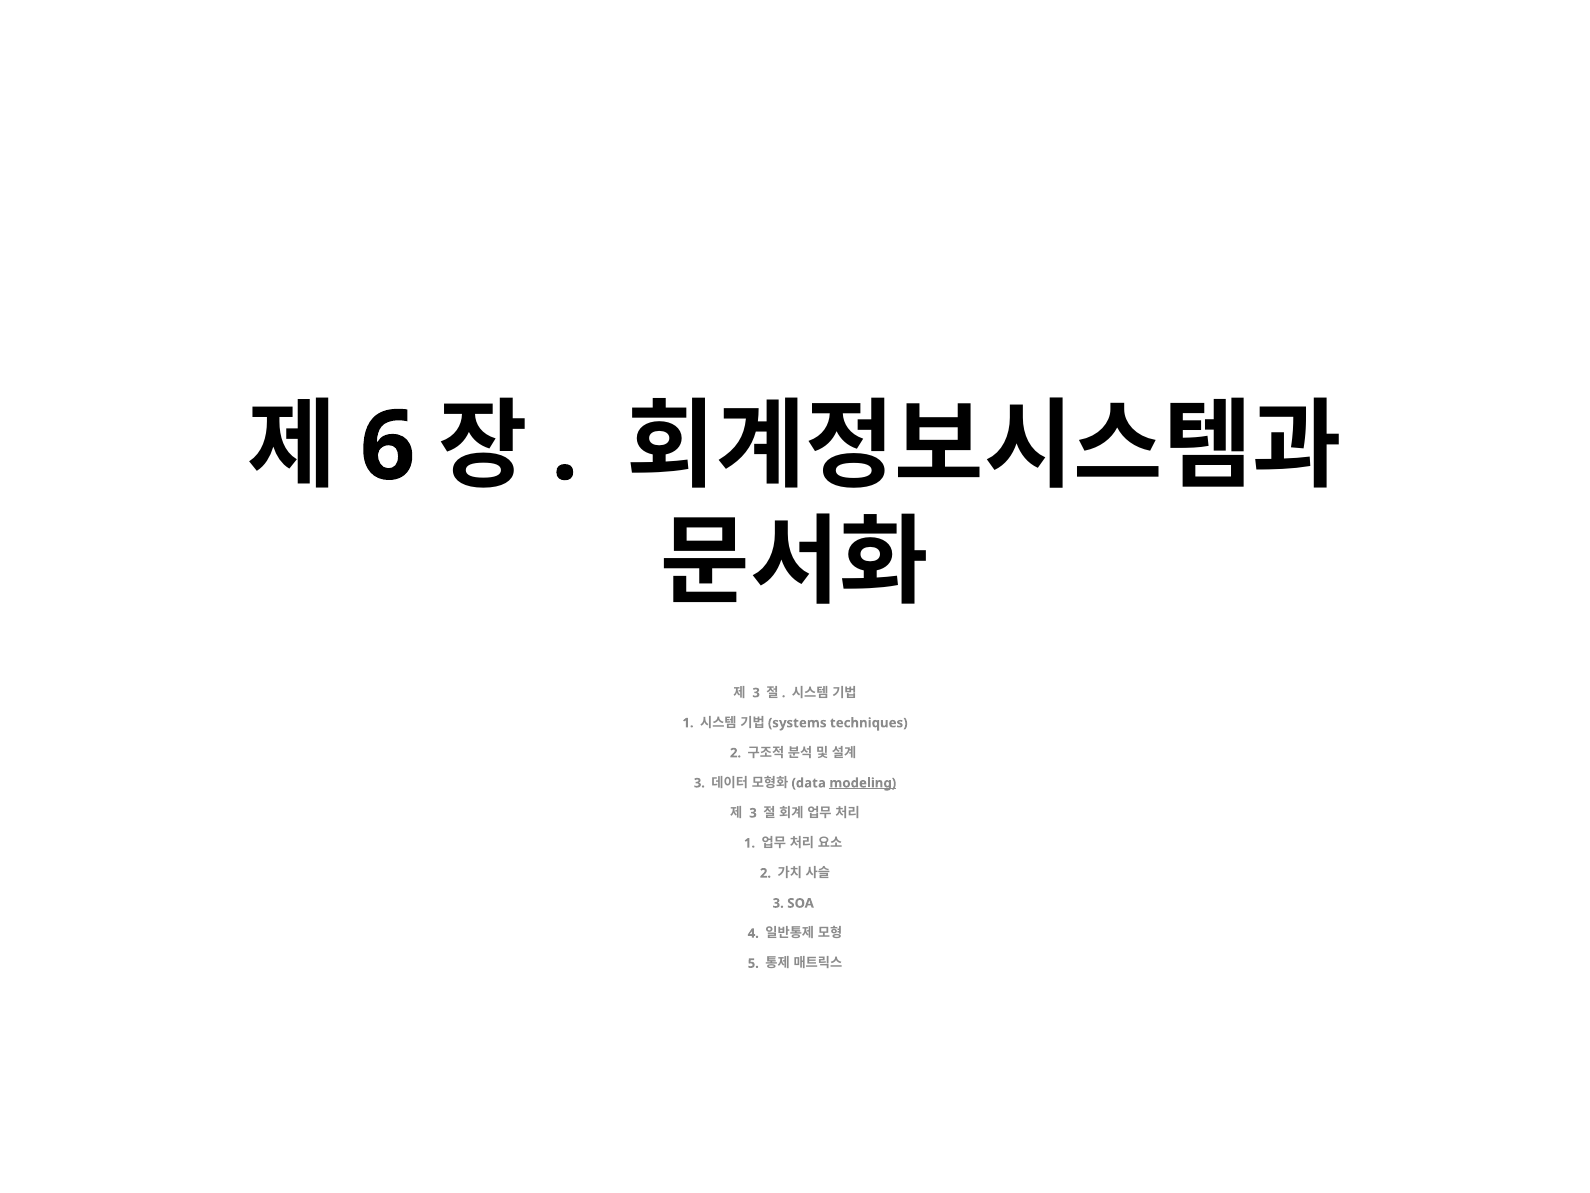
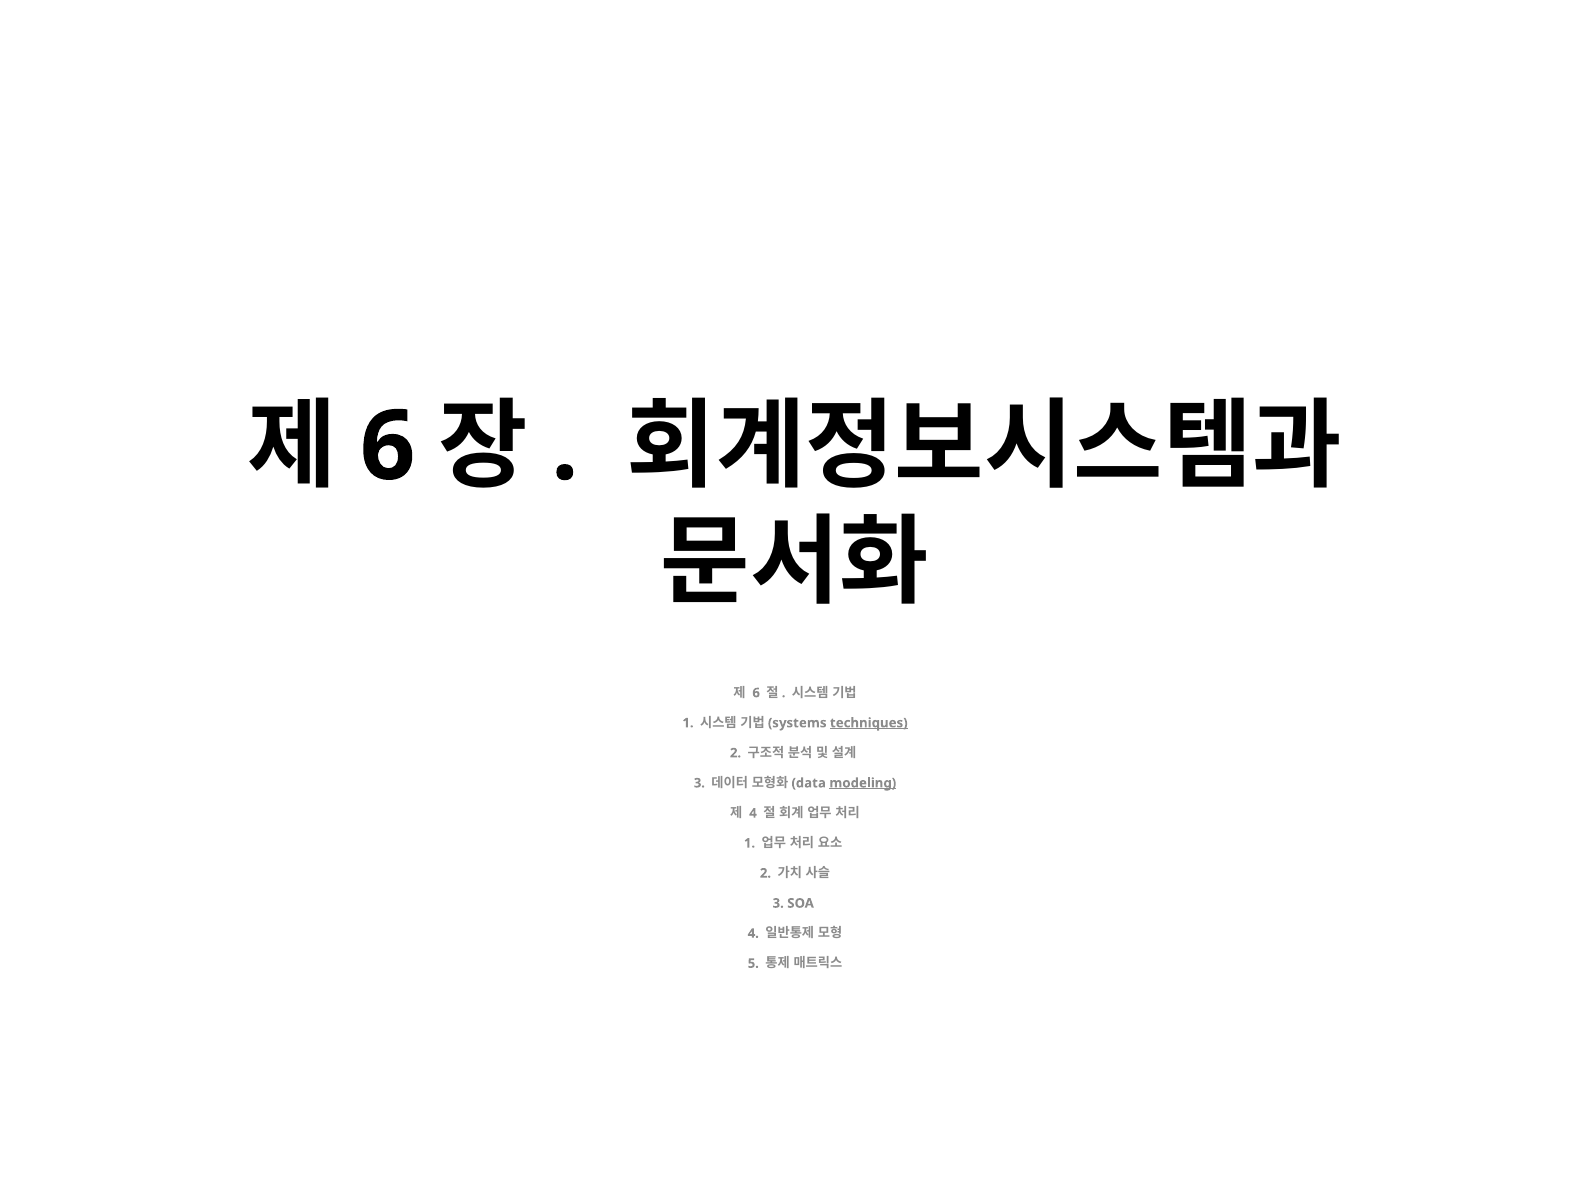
3 at (756, 693): 3 -> 6
techniques underline: none -> present
3 at (753, 813): 3 -> 4
